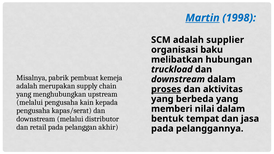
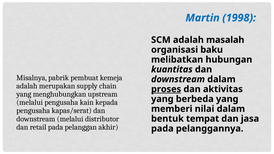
Martin underline: present -> none
supplier: supplier -> masalah
truckload: truckload -> kuantitas
